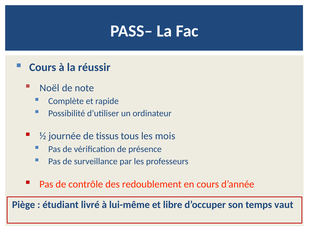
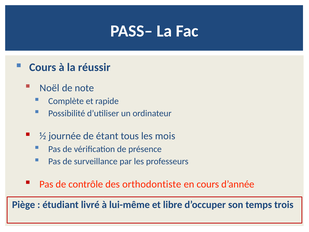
tissus: tissus -> étant
redoublement: redoublement -> orthodontiste
vaut: vaut -> trois
